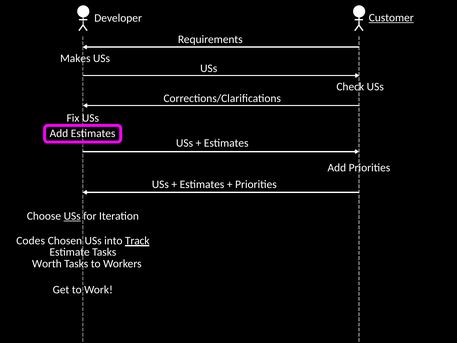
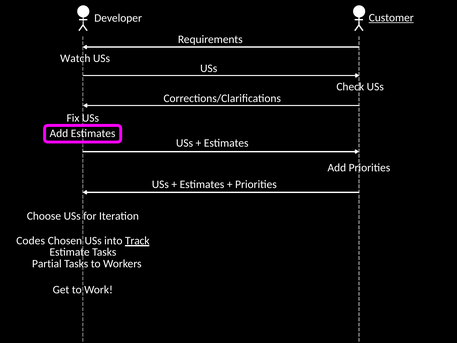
Makes: Makes -> Watch
USs at (72, 216) underline: present -> none
Worth: Worth -> Partial
